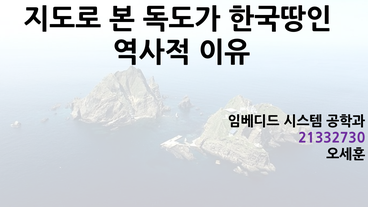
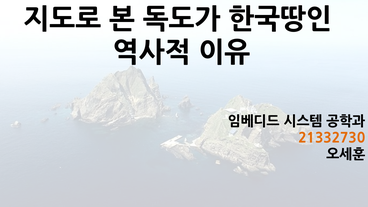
21332730 colour: purple -> orange
